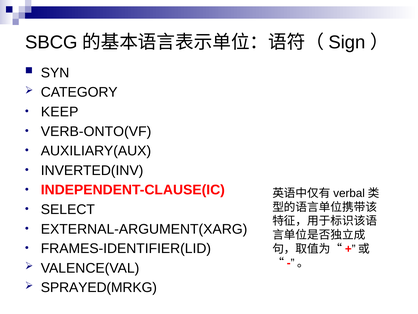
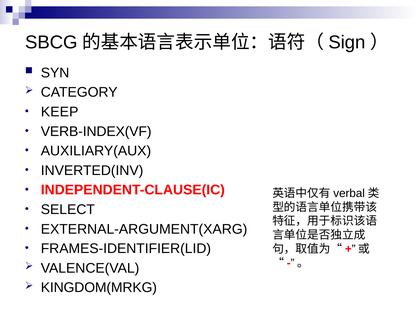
VERB-ONTO(VF: VERB-ONTO(VF -> VERB-INDEX(VF
SPRAYED(MRKG: SPRAYED(MRKG -> KINGDOM(MRKG
